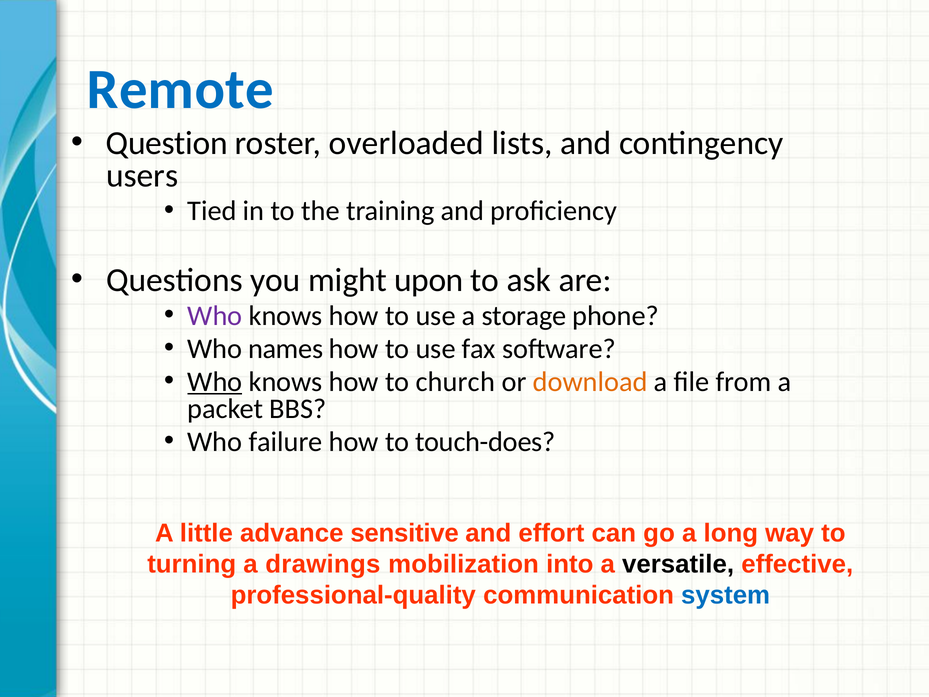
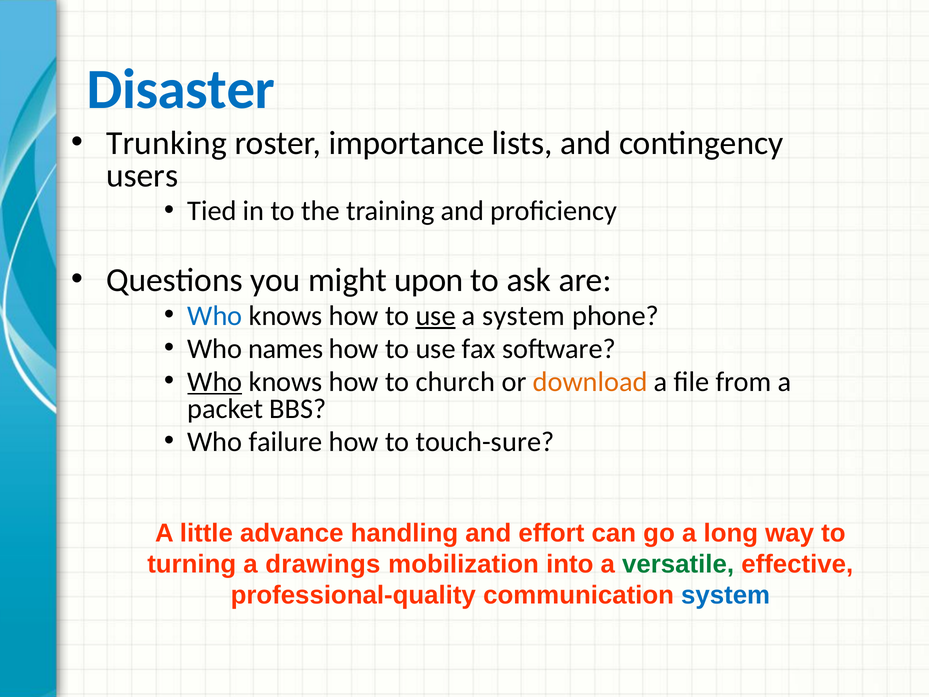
Remote: Remote -> Disaster
Question: Question -> Trunking
overloaded: overloaded -> importance
Who at (215, 316) colour: purple -> blue
use at (436, 316) underline: none -> present
a storage: storage -> system
touch-does: touch-does -> touch-sure
sensitive: sensitive -> handling
versatile colour: black -> green
